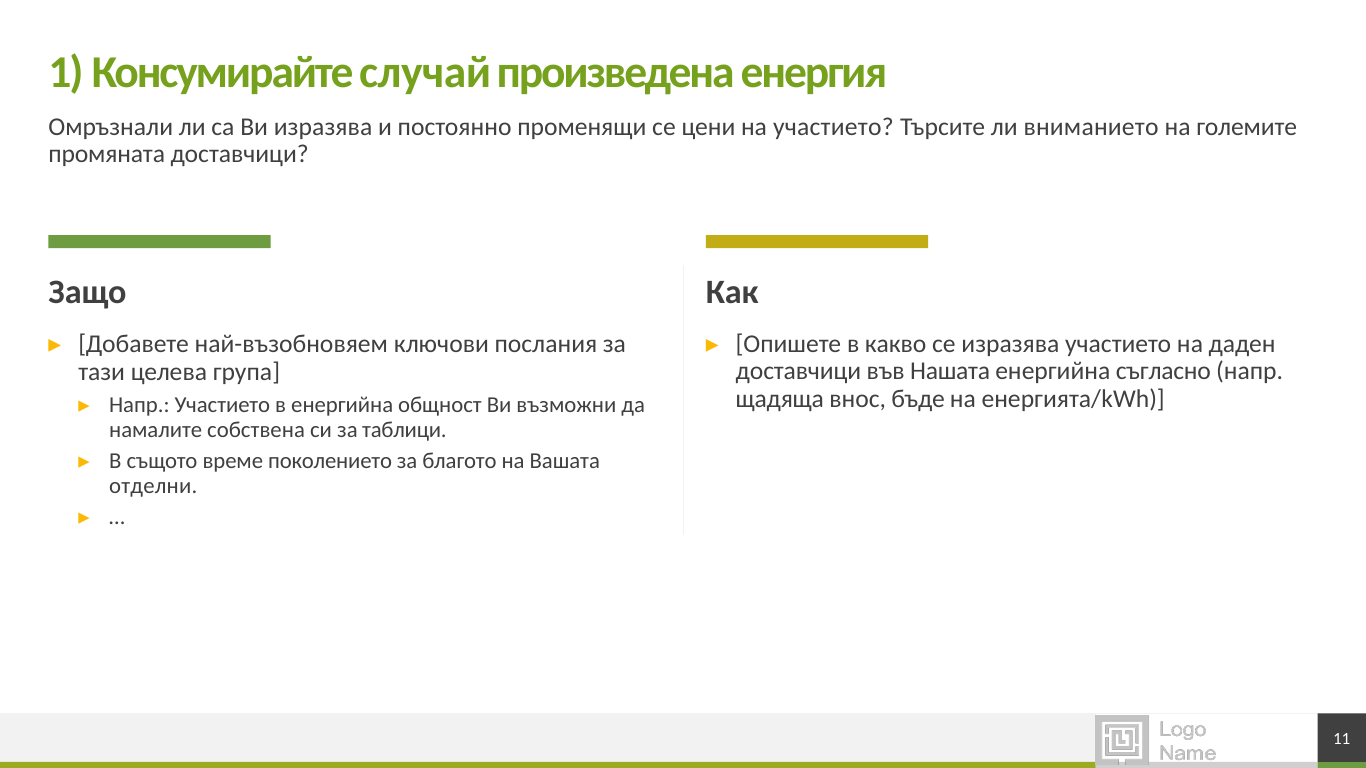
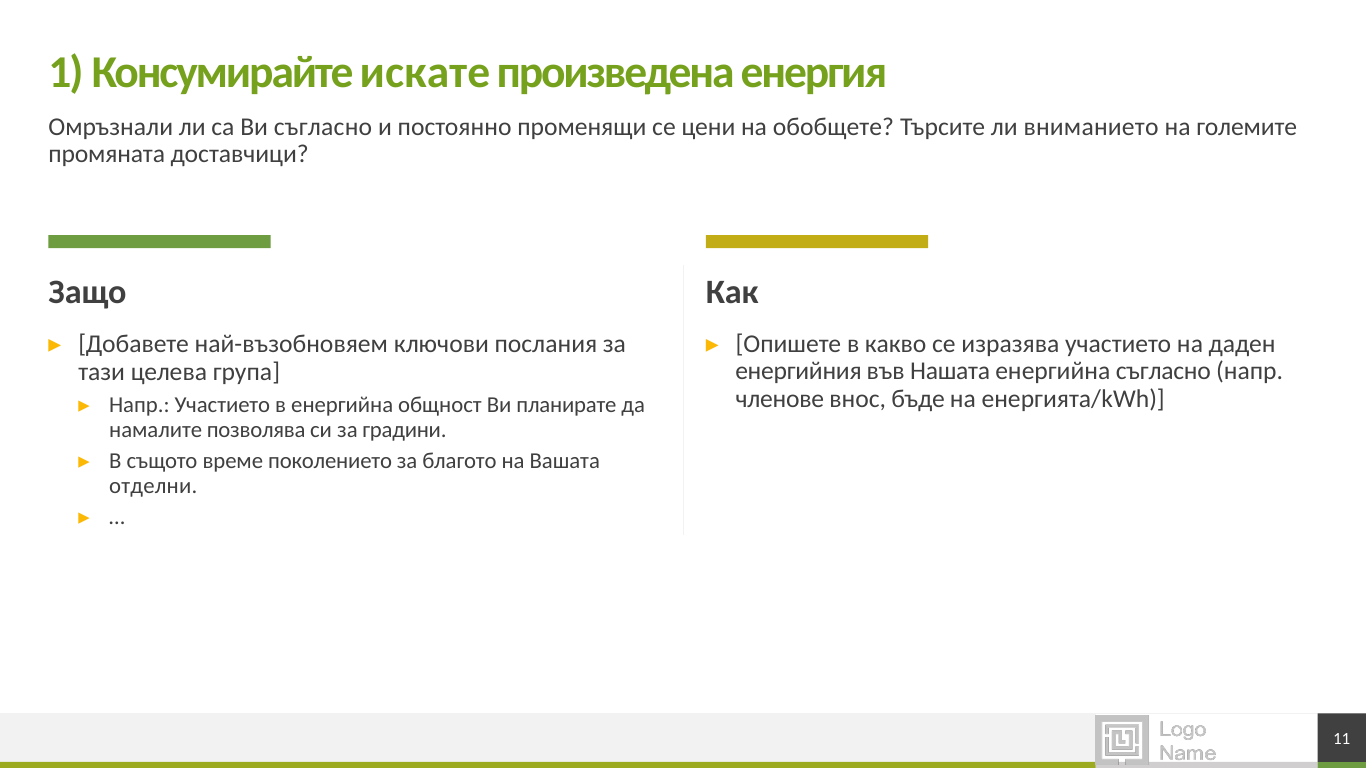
случай: случай -> искате
Ви изразява: изразява -> съгласно
на участието: участието -> обобщете
доставчици at (798, 372): доставчици -> енергийния
щадяща: щадяща -> членове
възможни: възможни -> планирате
собствена: собствена -> позволява
таблици: таблици -> градини
